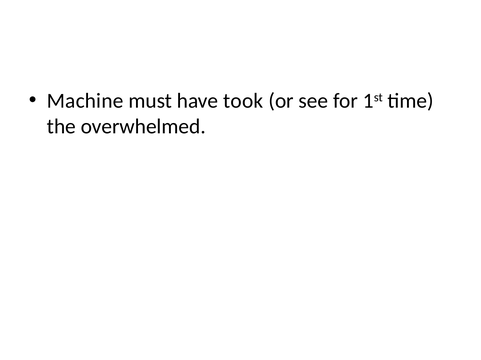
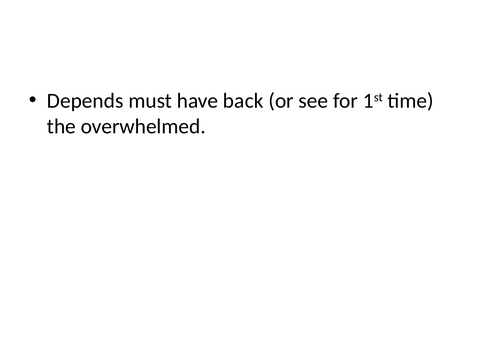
Machine: Machine -> Depends
took: took -> back
